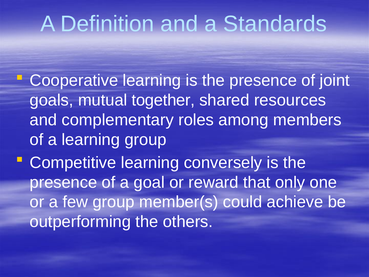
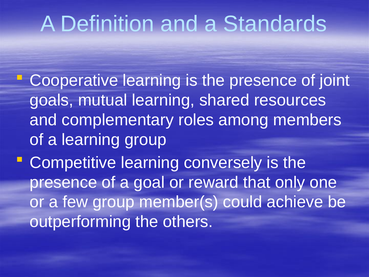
mutual together: together -> learning
